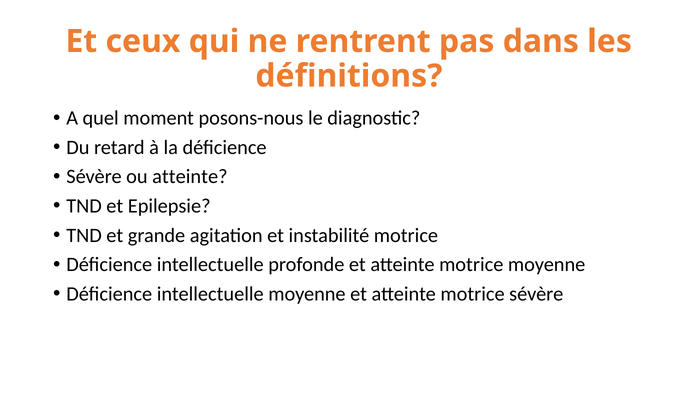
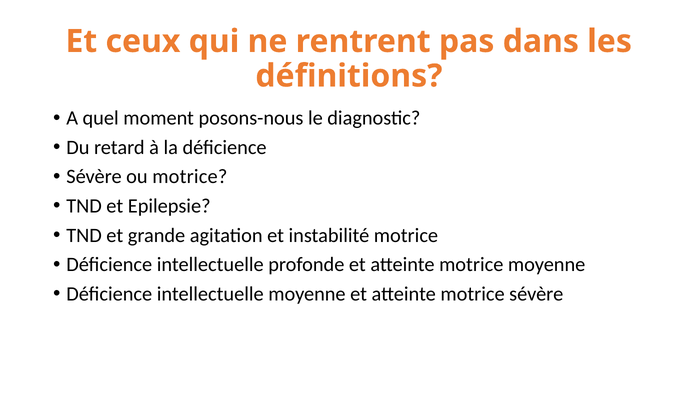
ou atteinte: atteinte -> motrice
